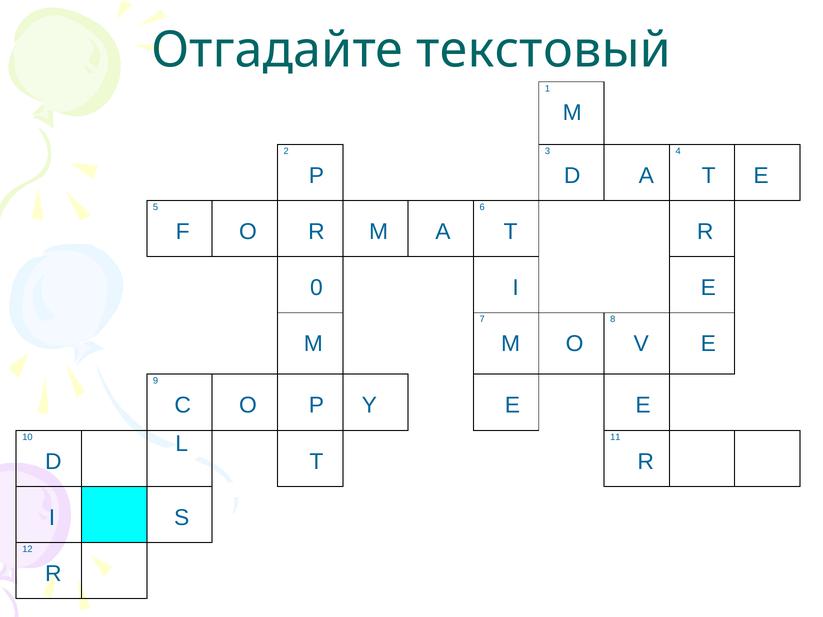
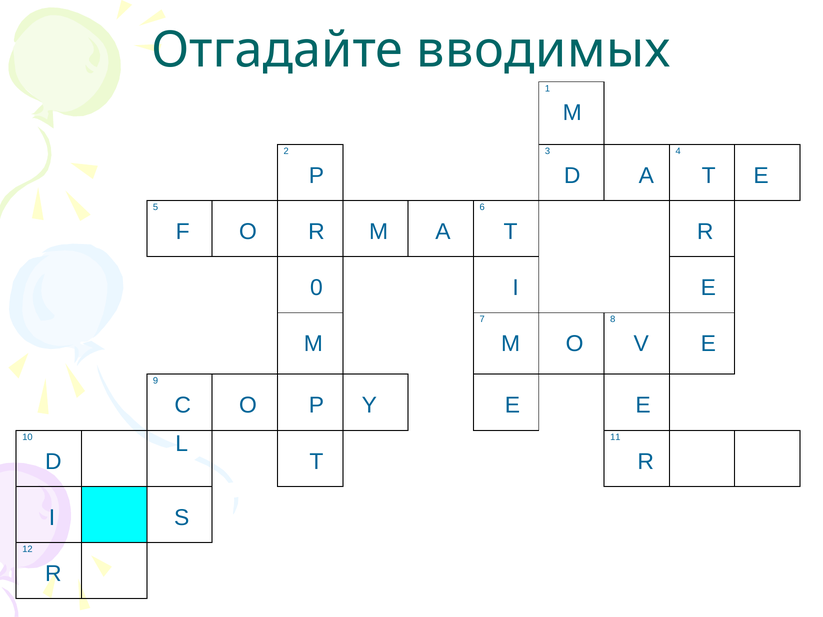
текстовый: текстовый -> вводимых
